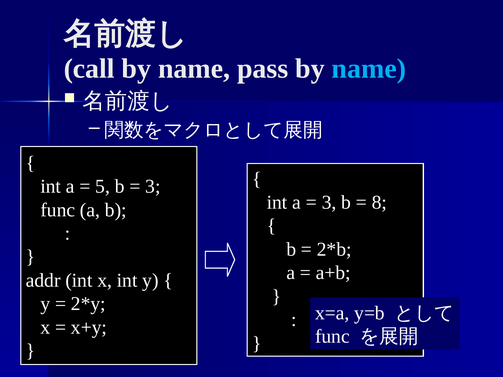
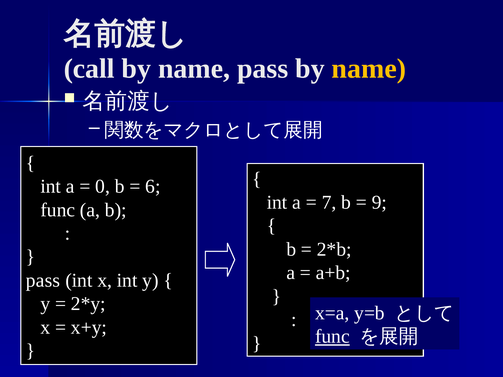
name at (369, 69) colour: light blue -> yellow
5: 5 -> 0
3 at (153, 187): 3 -> 6
3 at (329, 203): 3 -> 7
8: 8 -> 9
addr at (43, 281): addr -> pass
func at (332, 337) underline: none -> present
